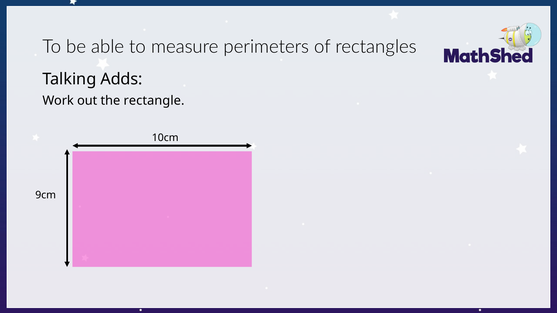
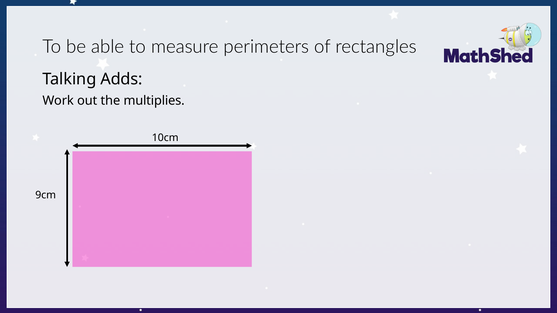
rectangle: rectangle -> multiplies
